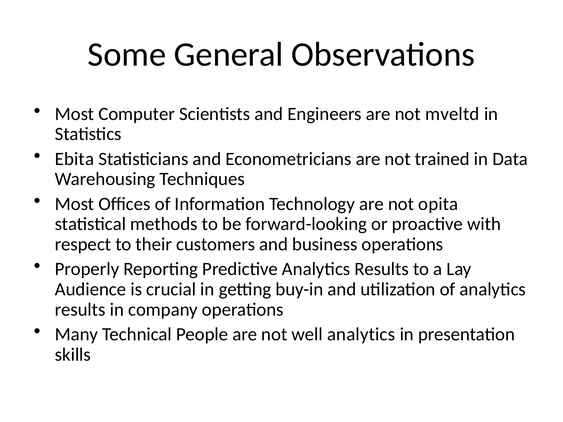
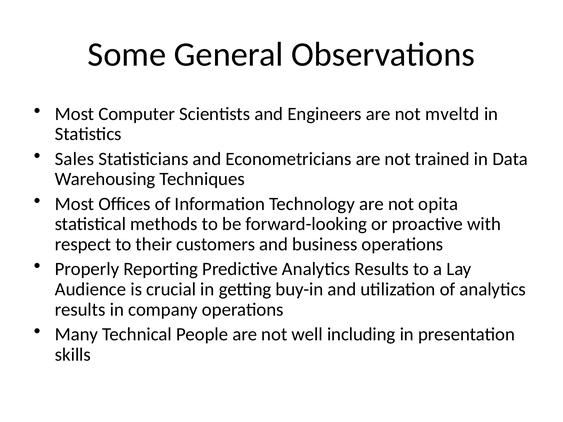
Ebita: Ebita -> Sales
well analytics: analytics -> including
